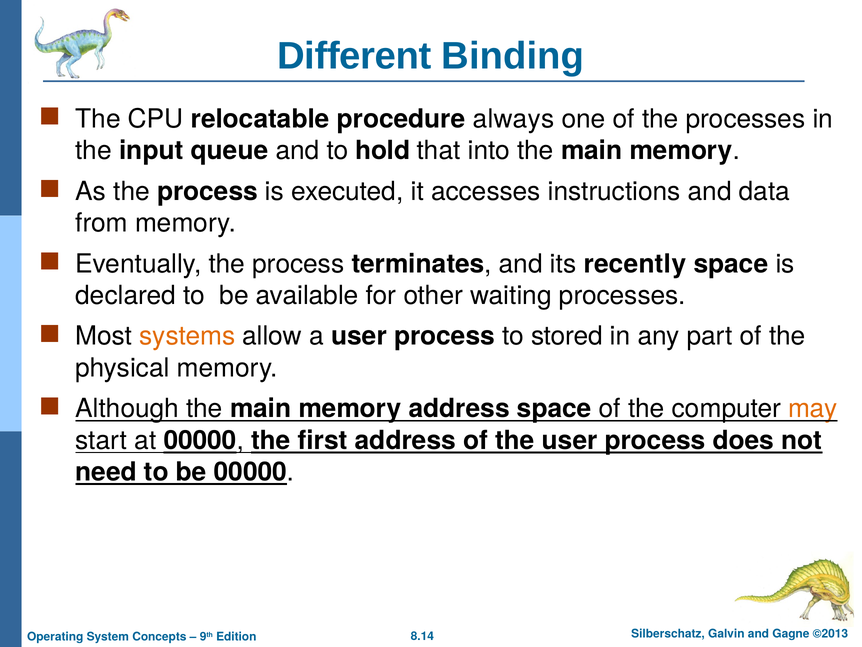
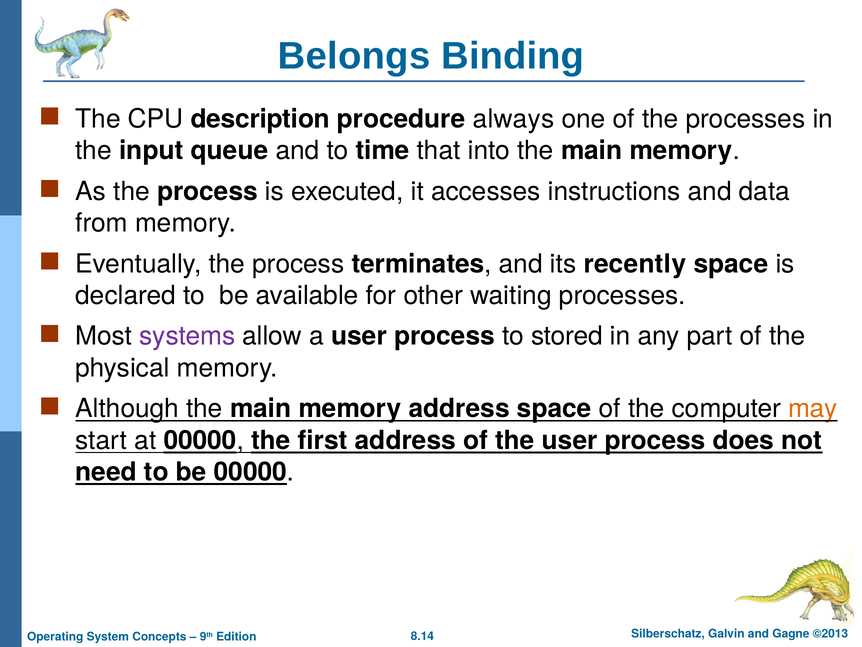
Different: Different -> Belongs
relocatable: relocatable -> description
hold: hold -> time
systems colour: orange -> purple
